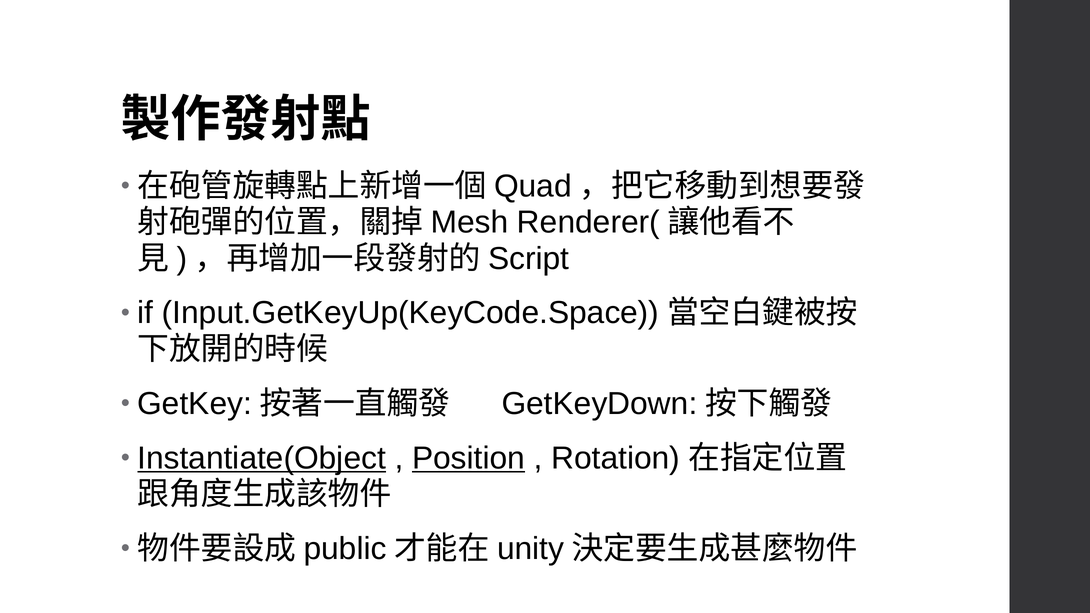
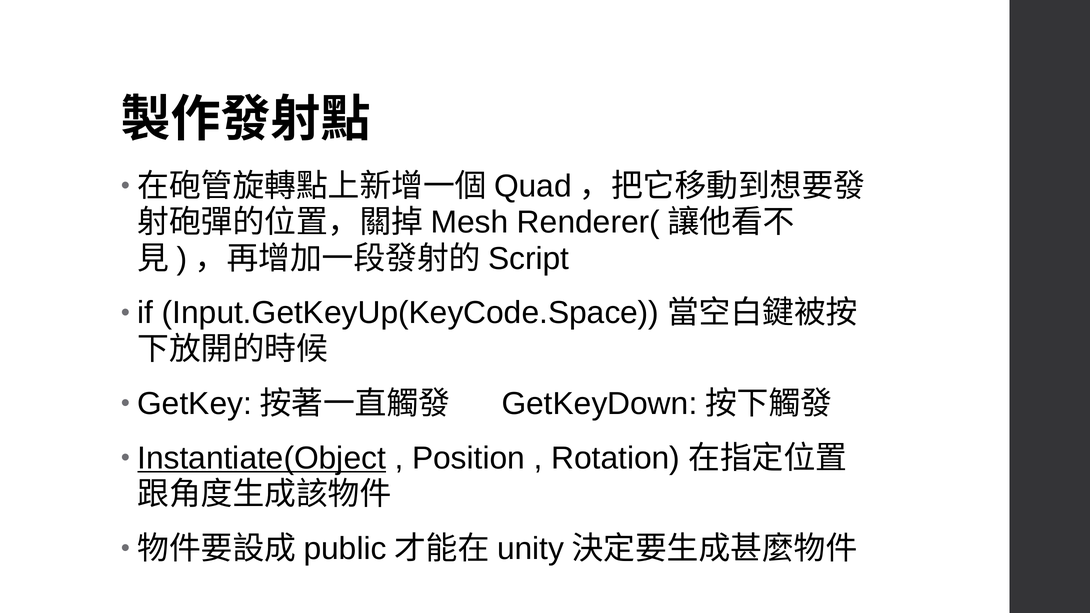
Position underline: present -> none
